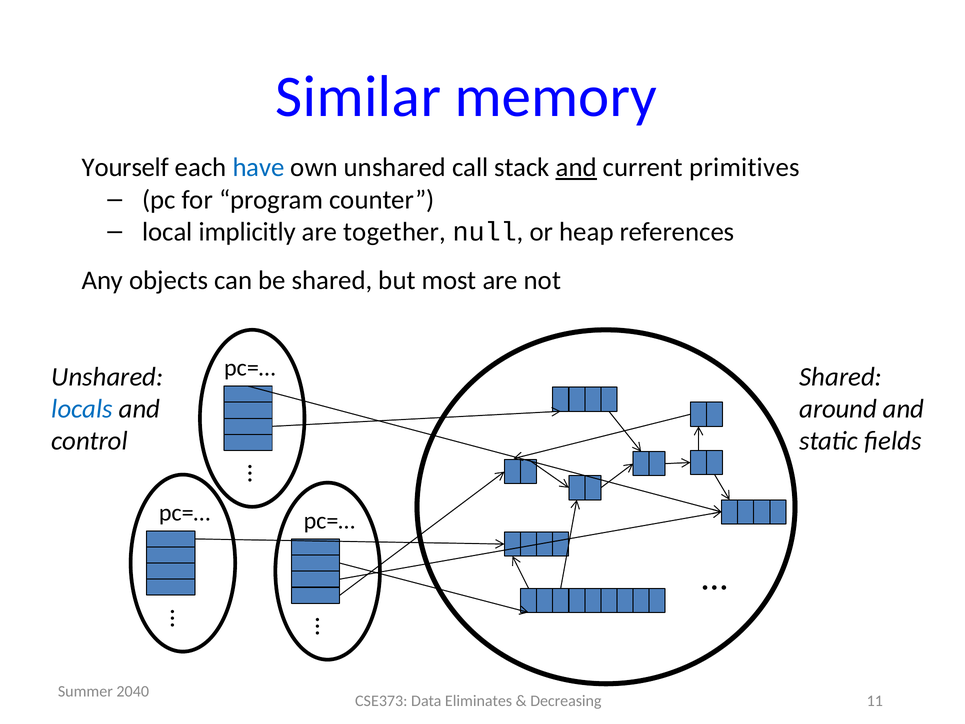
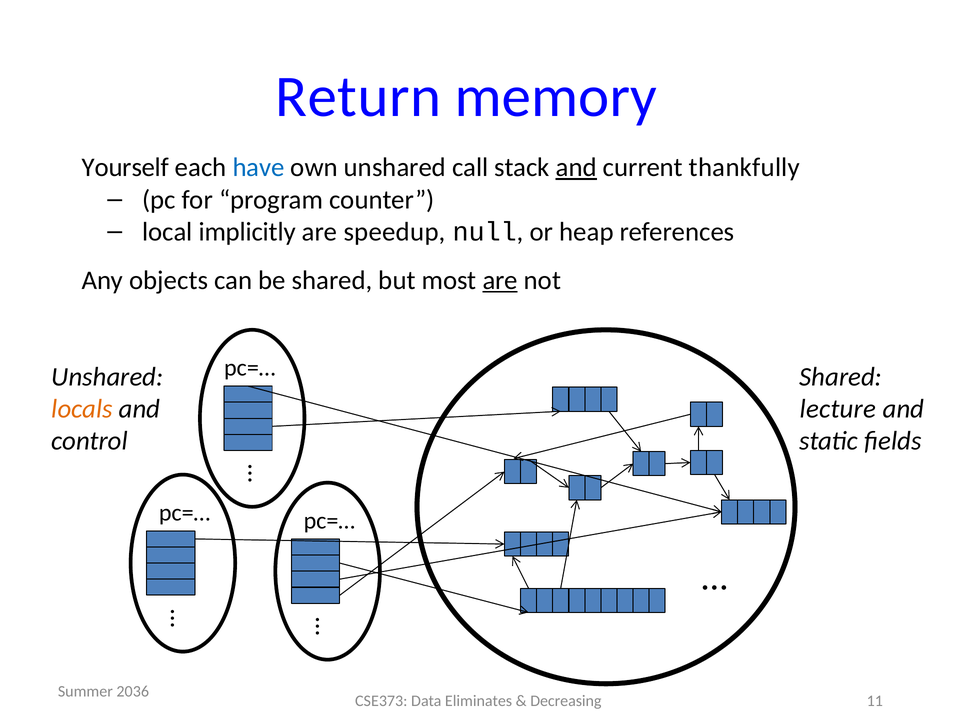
Similar: Similar -> Return
primitives: primitives -> thankfully
together: together -> speedup
are at (500, 280) underline: none -> present
locals colour: blue -> orange
around: around -> lecture
2040: 2040 -> 2036
